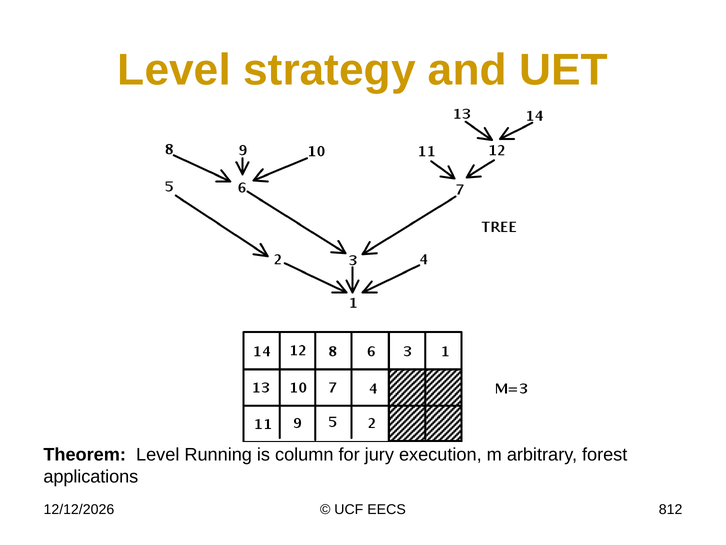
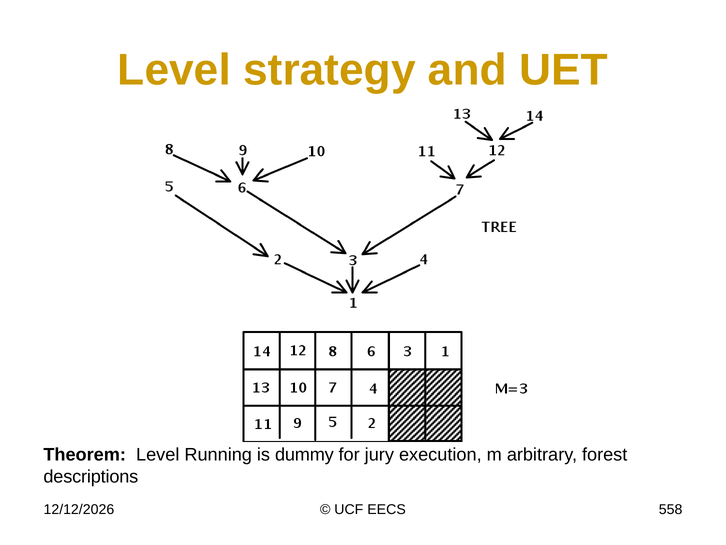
column: column -> dummy
applications: applications -> descriptions
812: 812 -> 558
